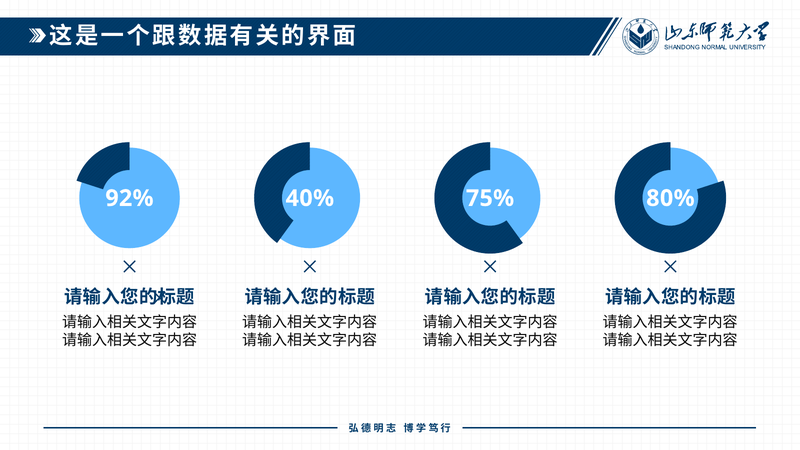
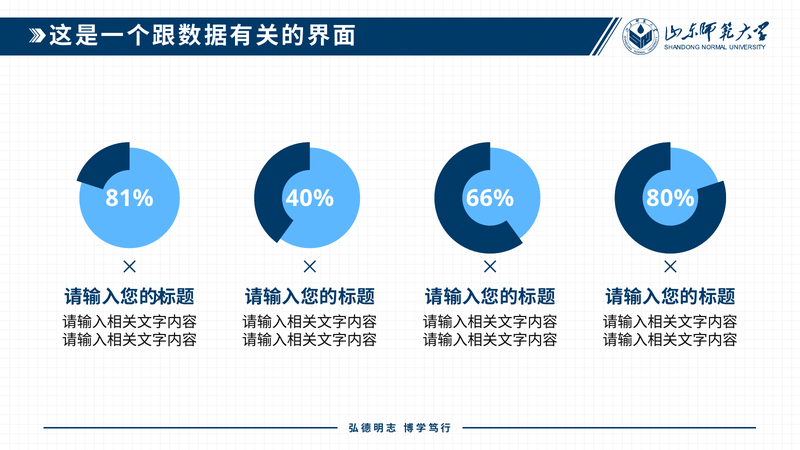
92%: 92% -> 81%
75%: 75% -> 66%
